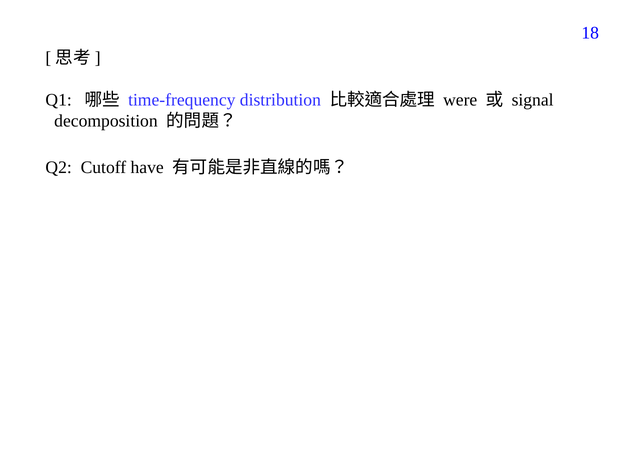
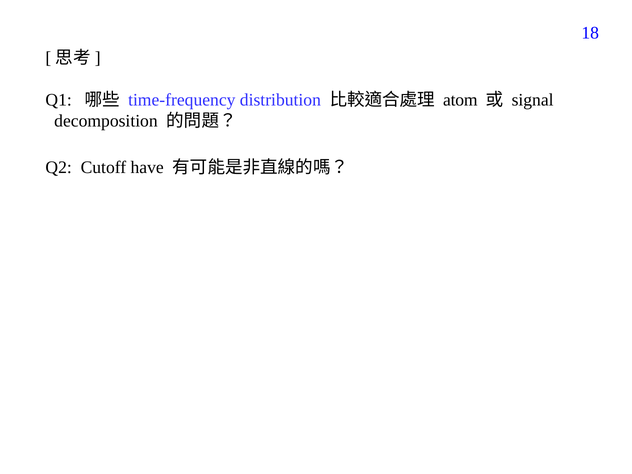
were: were -> atom
